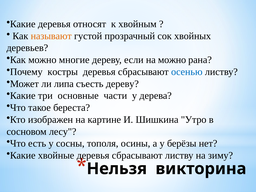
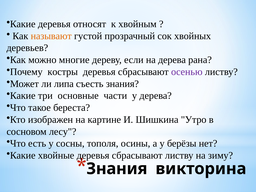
на можно: можно -> дерева
осенью colour: blue -> purple
съесть дереву: дереву -> знания
Нельзя at (117, 169): Нельзя -> Знания
